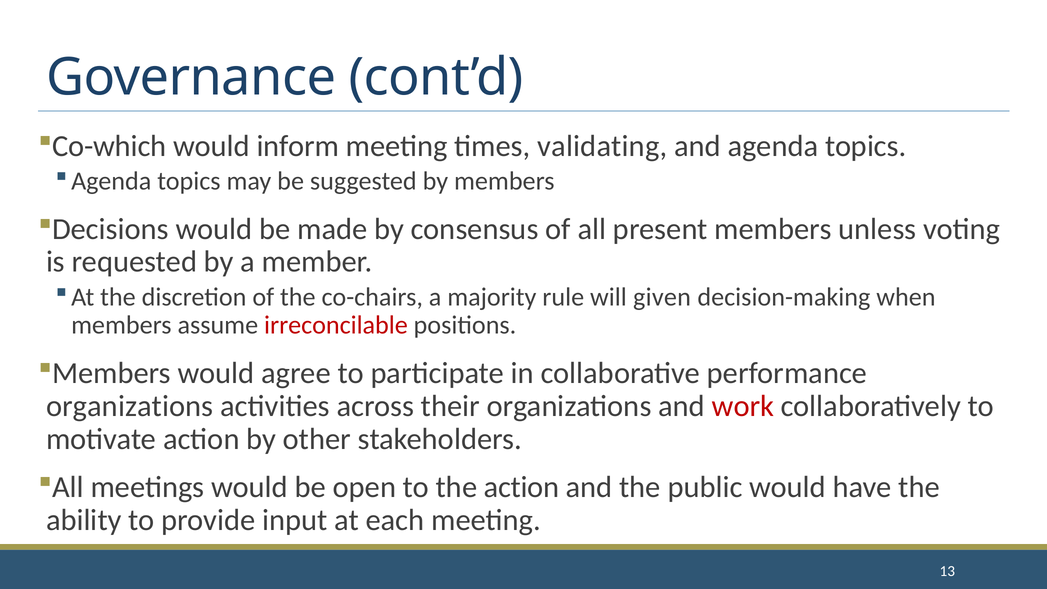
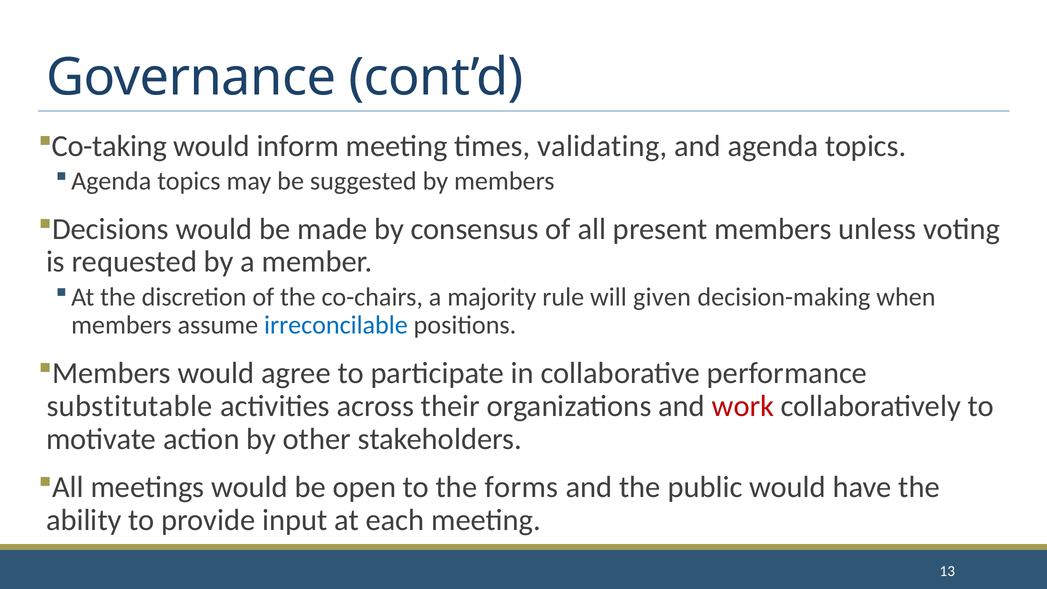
Co-which: Co-which -> Co-taking
irreconcilable colour: red -> blue
organizations at (130, 406): organizations -> substitutable
the action: action -> forms
